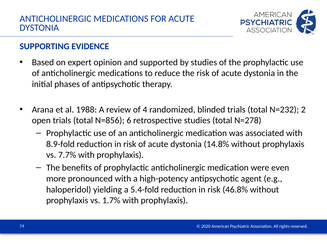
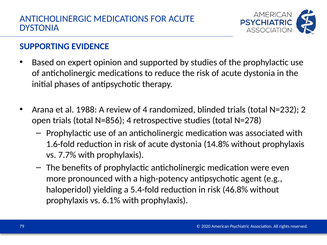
N=856 6: 6 -> 4
8.9-fold: 8.9-fold -> 1.6-fold
1.7%: 1.7% -> 6.1%
